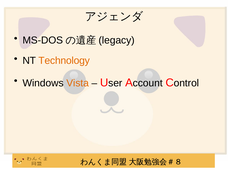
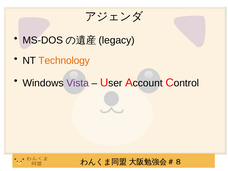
Vista colour: orange -> purple
